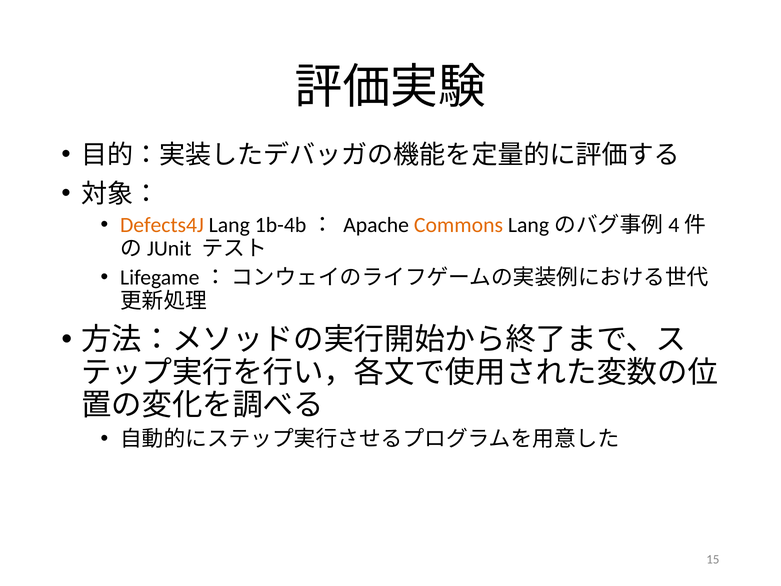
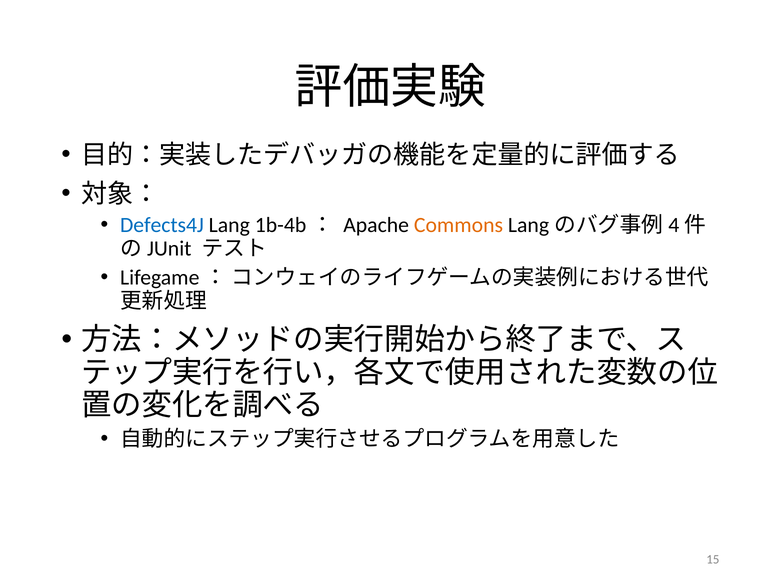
Defects4J colour: orange -> blue
